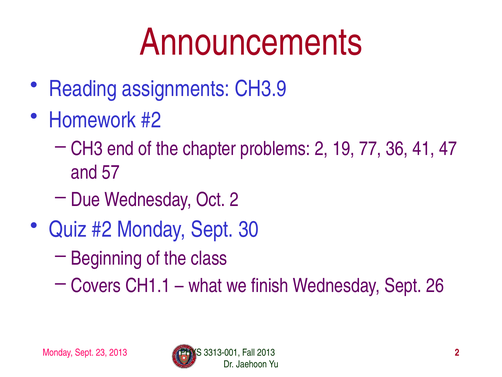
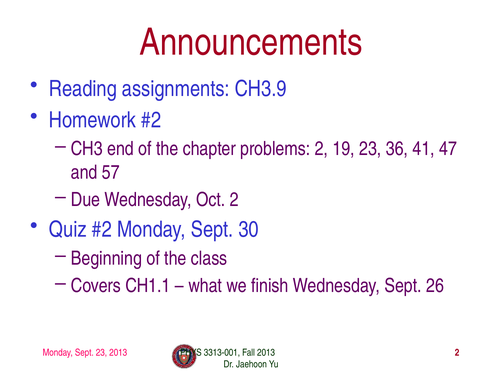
19 77: 77 -> 23
